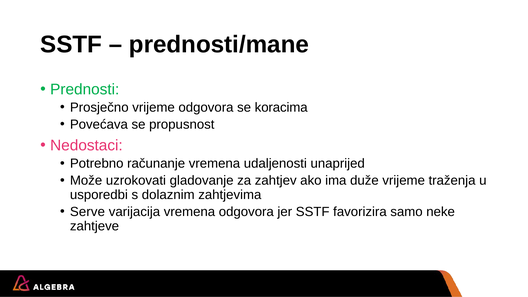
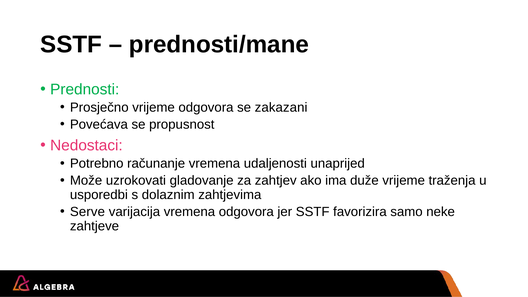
koracima: koracima -> zakazani
